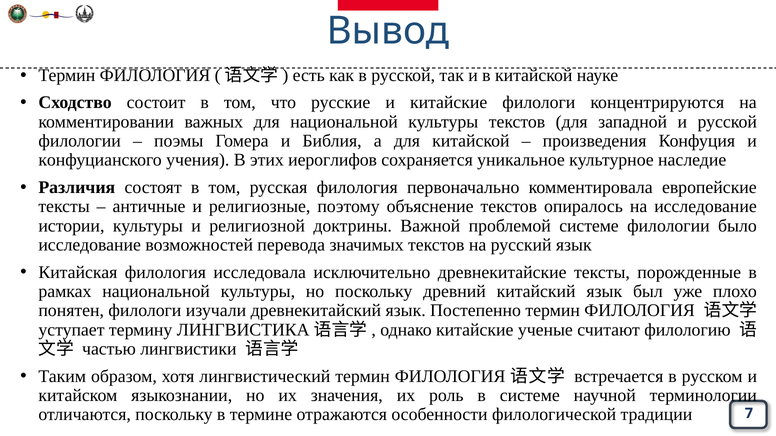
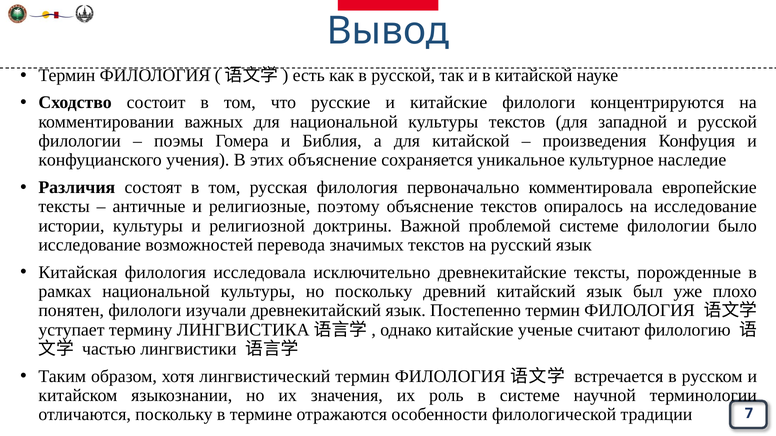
этих иероглифов: иероглифов -> объяснение
